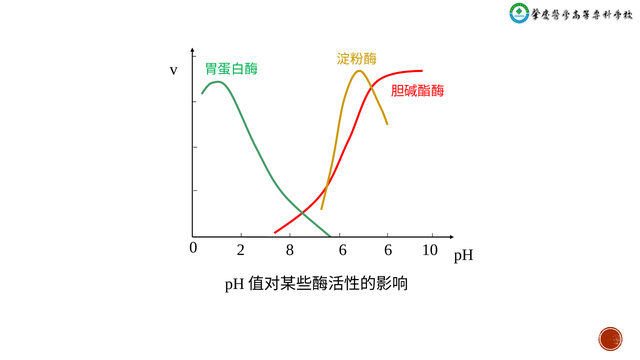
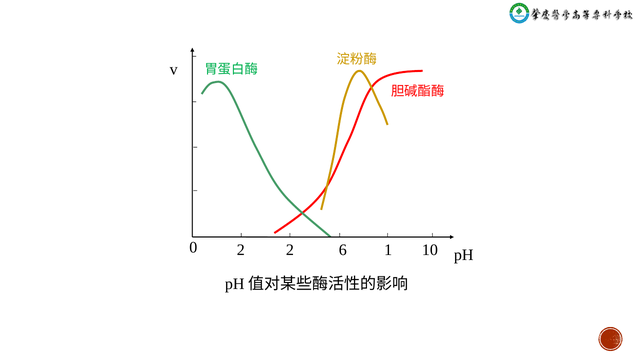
2 8: 8 -> 2
6 6: 6 -> 1
